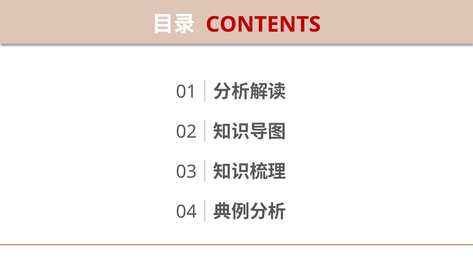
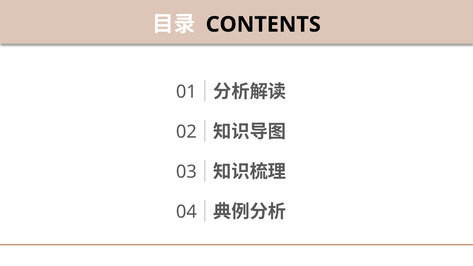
CONTENTS colour: red -> black
